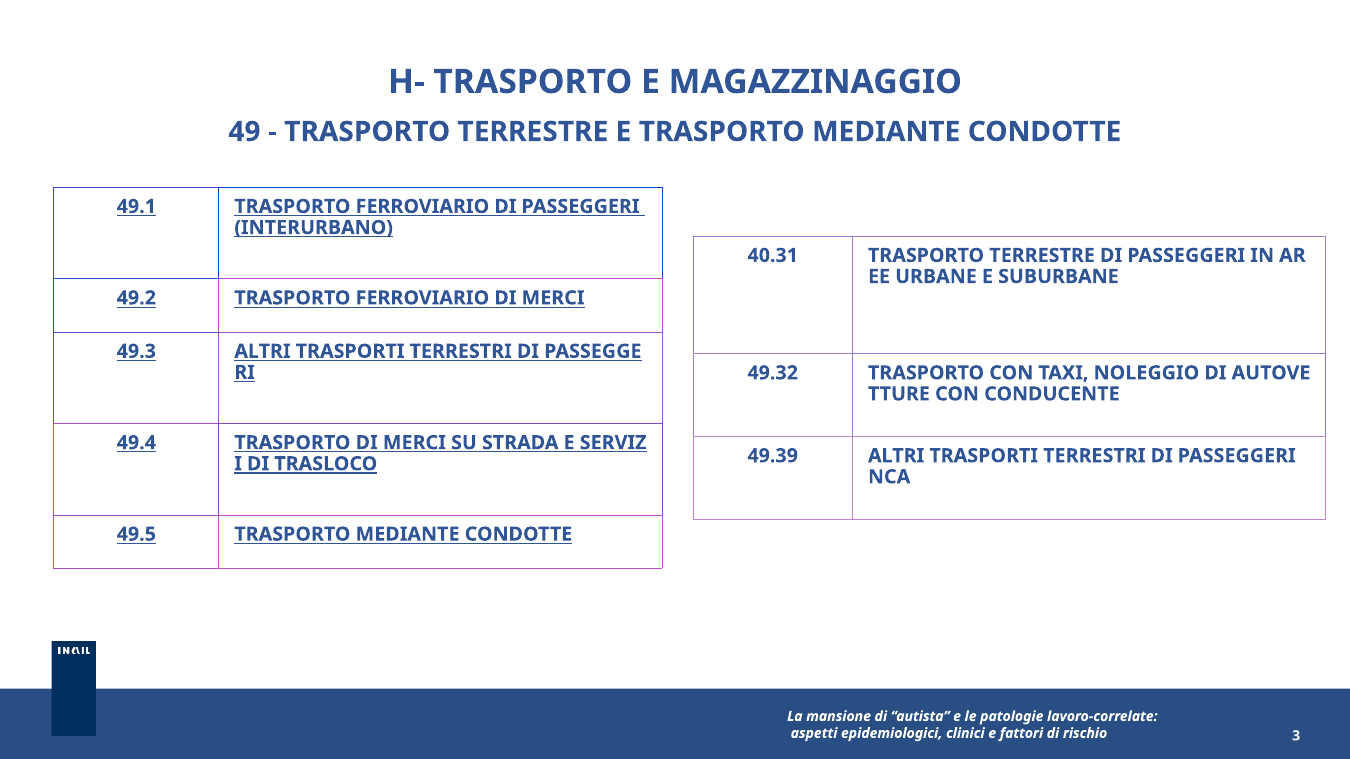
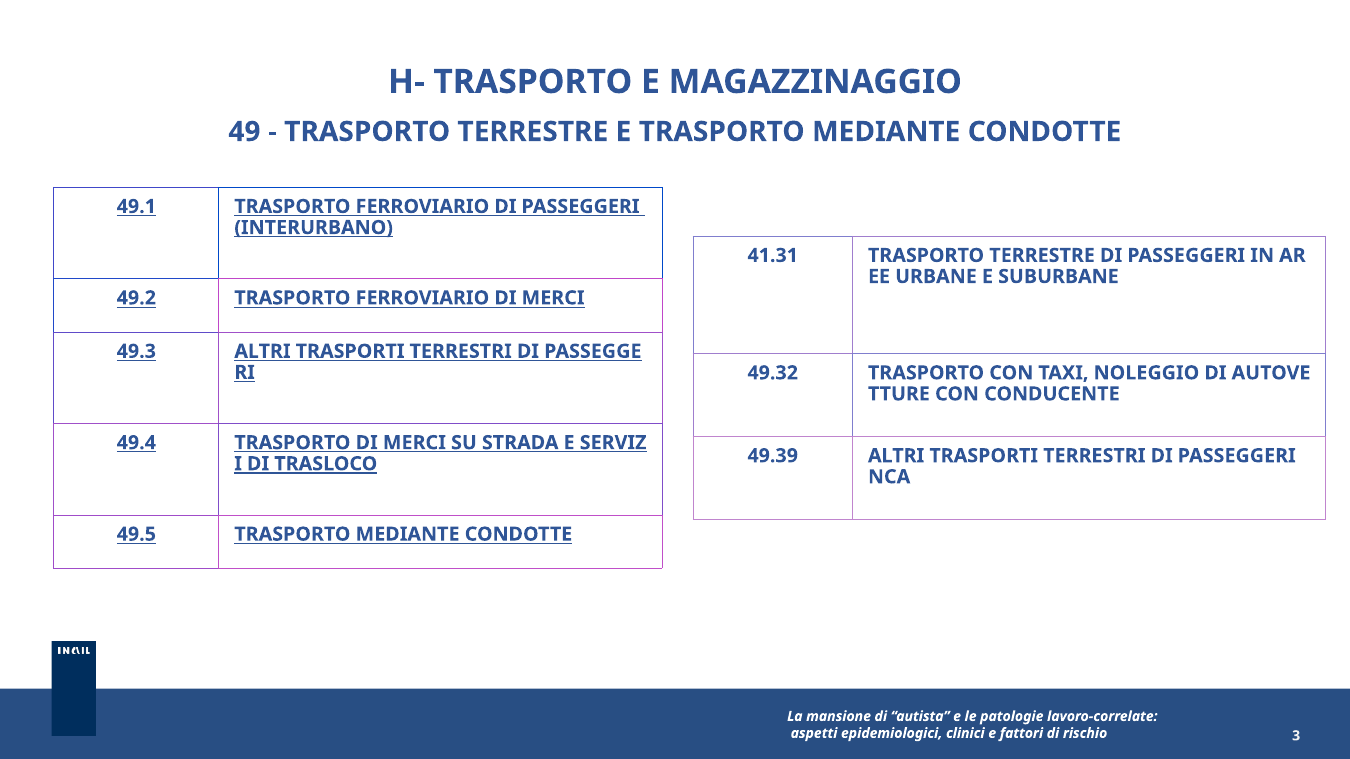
40.31: 40.31 -> 41.31
